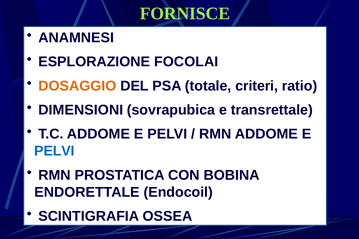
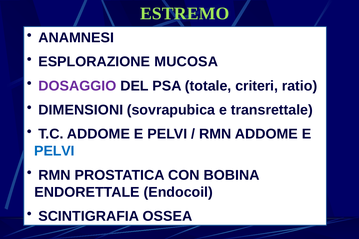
FORNISCE: FORNISCE -> ESTREMO
FOCOLAI: FOCOLAI -> MUCOSA
DOSAGGIO colour: orange -> purple
